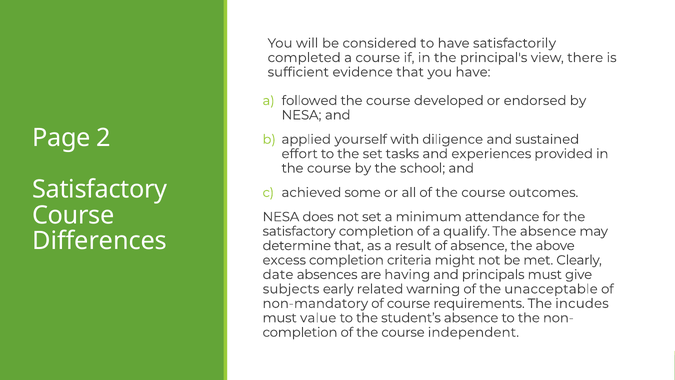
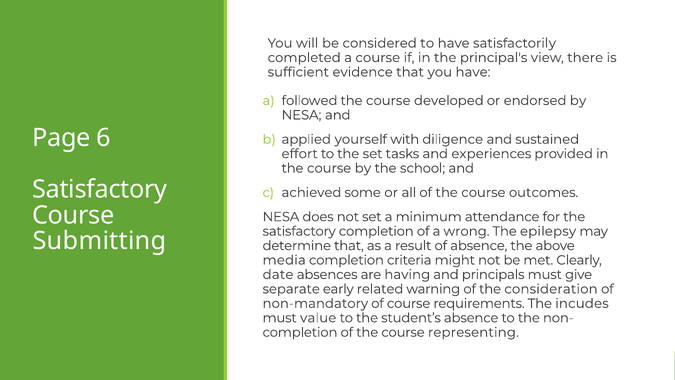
2: 2 -> 6
qualify: qualify -> wrong
The absence: absence -> epilepsy
Differences: Differences -> Submitting
excess: excess -> media
subjects: subjects -> separate
unacceptable: unacceptable -> consideration
independent: independent -> representing
